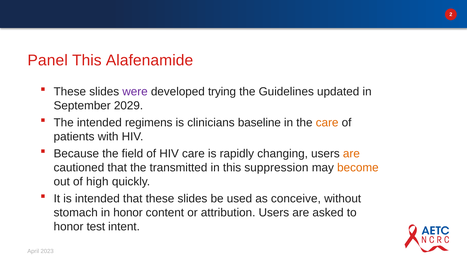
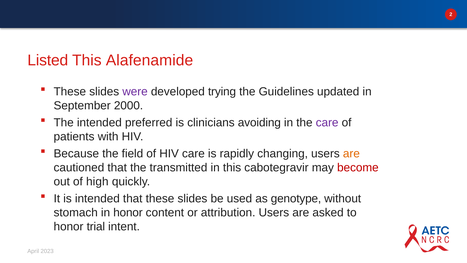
Panel: Panel -> Listed
2029: 2029 -> 2000
regimens: regimens -> preferred
baseline: baseline -> avoiding
care at (327, 123) colour: orange -> purple
suppression: suppression -> cabotegravir
become colour: orange -> red
conceive: conceive -> genotype
test: test -> trial
